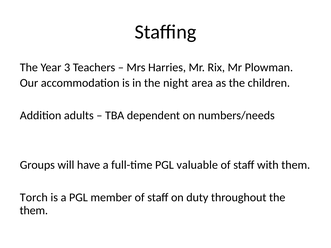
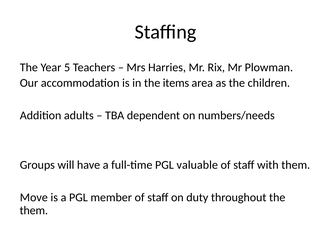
3: 3 -> 5
night: night -> items
Torch: Torch -> Move
